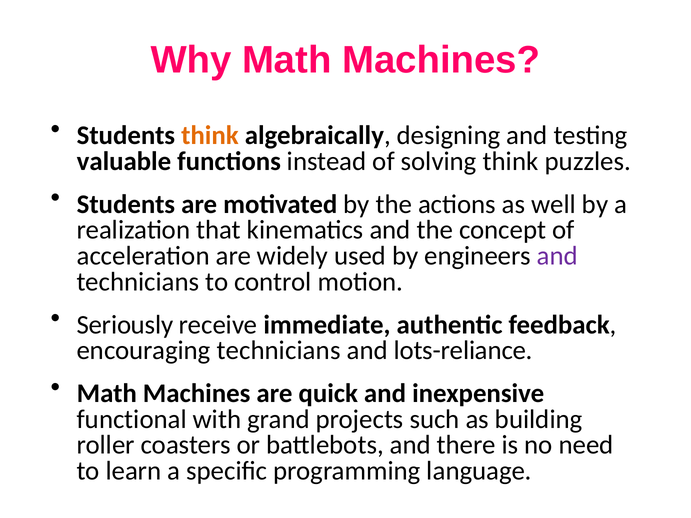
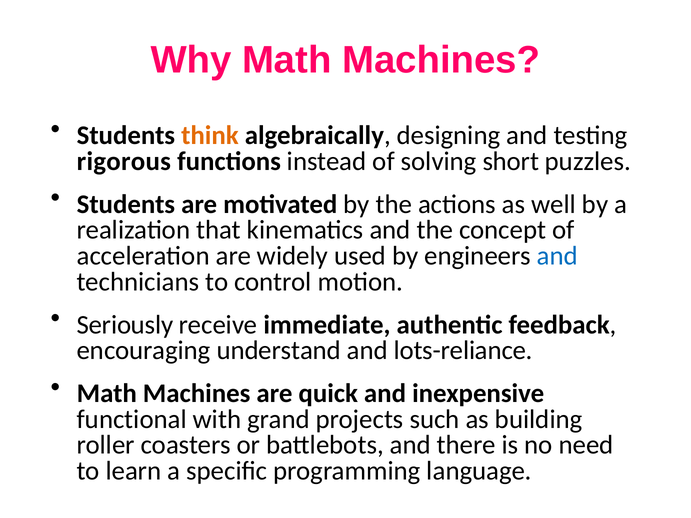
valuable: valuable -> rigorous
solving think: think -> short
and at (557, 256) colour: purple -> blue
encouraging technicians: technicians -> understand
